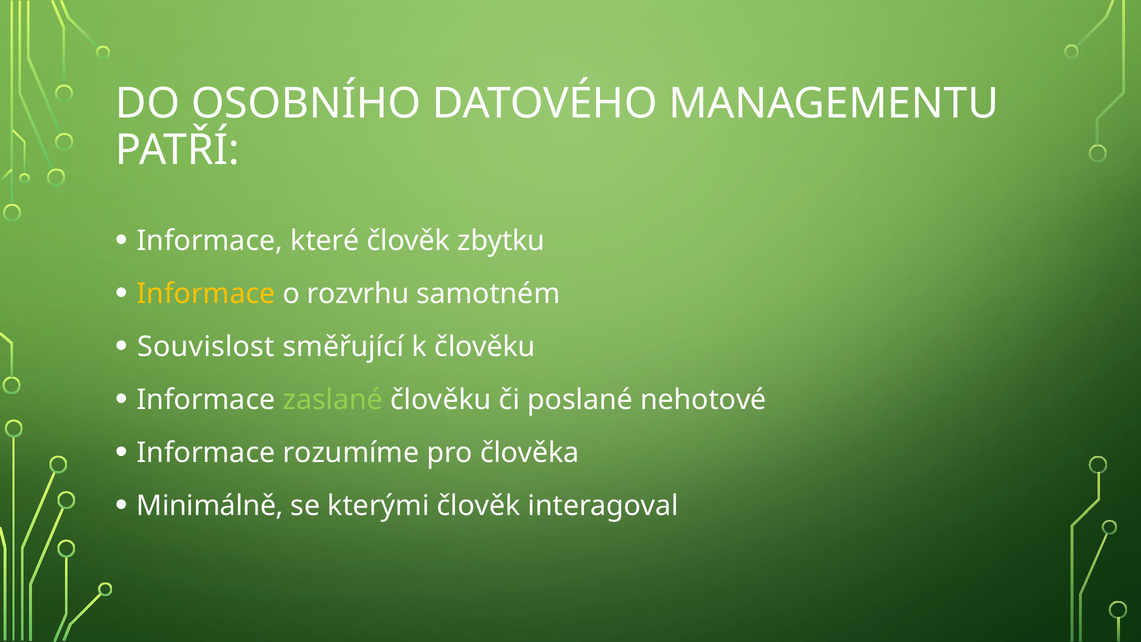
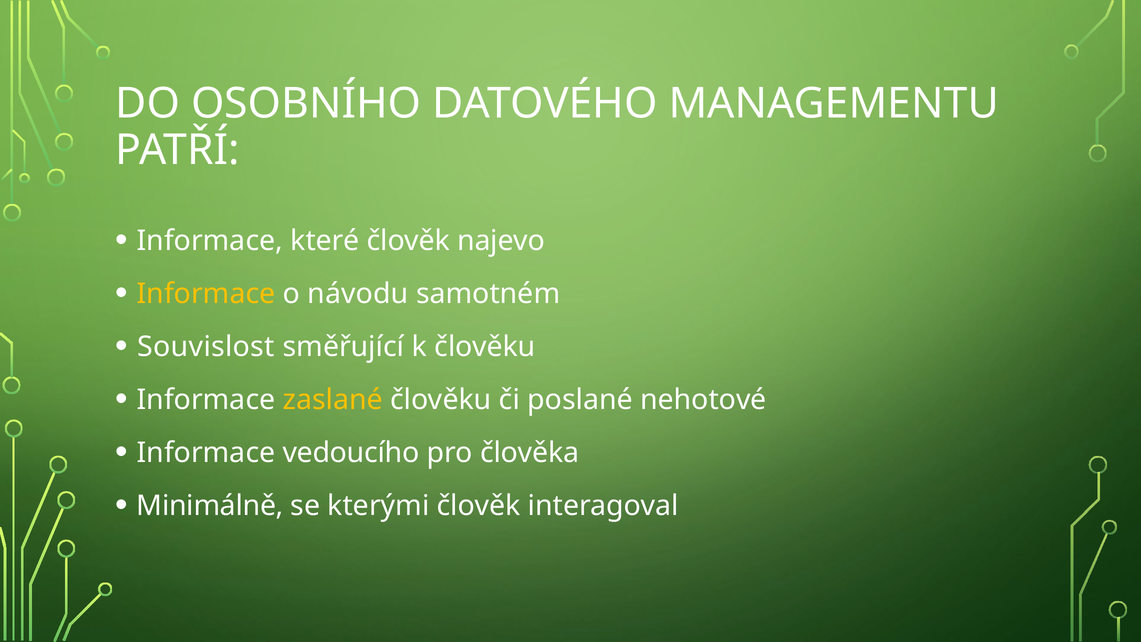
zbytku: zbytku -> najevo
rozvrhu: rozvrhu -> návodu
zaslané colour: light green -> yellow
rozumíme: rozumíme -> vedoucího
